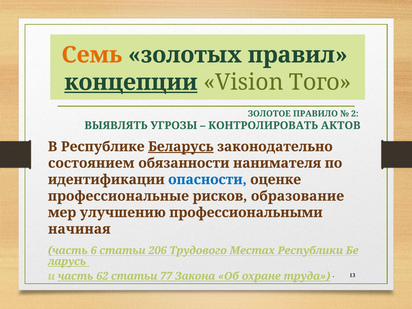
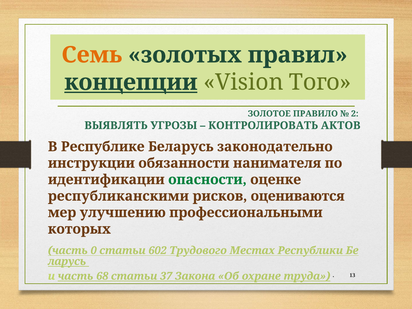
Беларусь underline: present -> none
состоянием: состоянием -> инструкции
опасности colour: blue -> green
профессиональные: профессиональные -> республиканскими
образование: образование -> оцениваются
начиная: начиная -> которых
6: 6 -> 0
206: 206 -> 602
62: 62 -> 68
77: 77 -> 37
